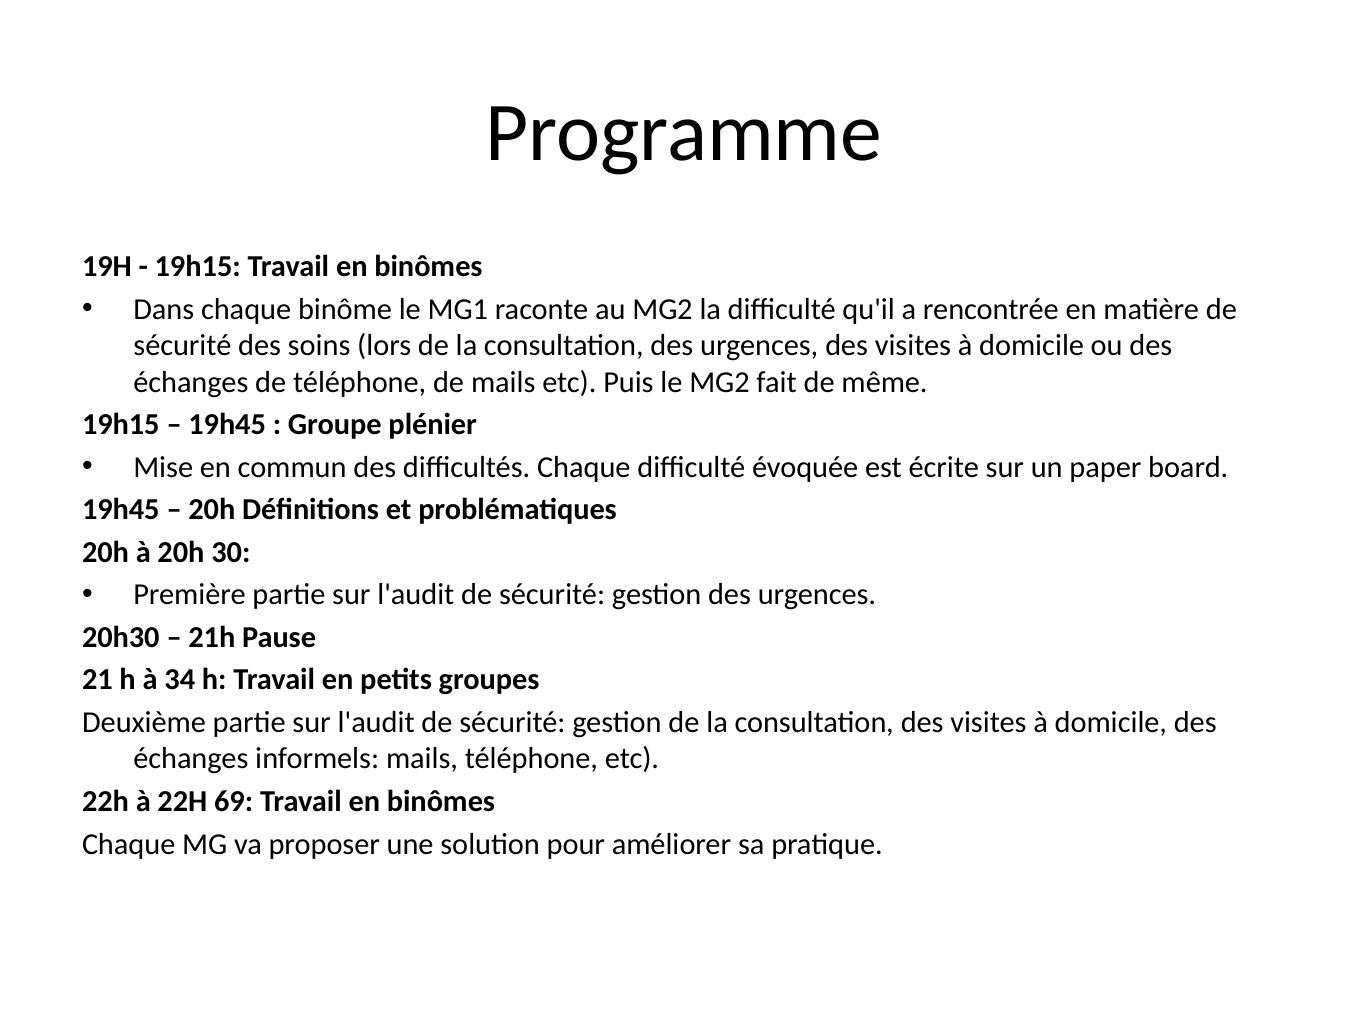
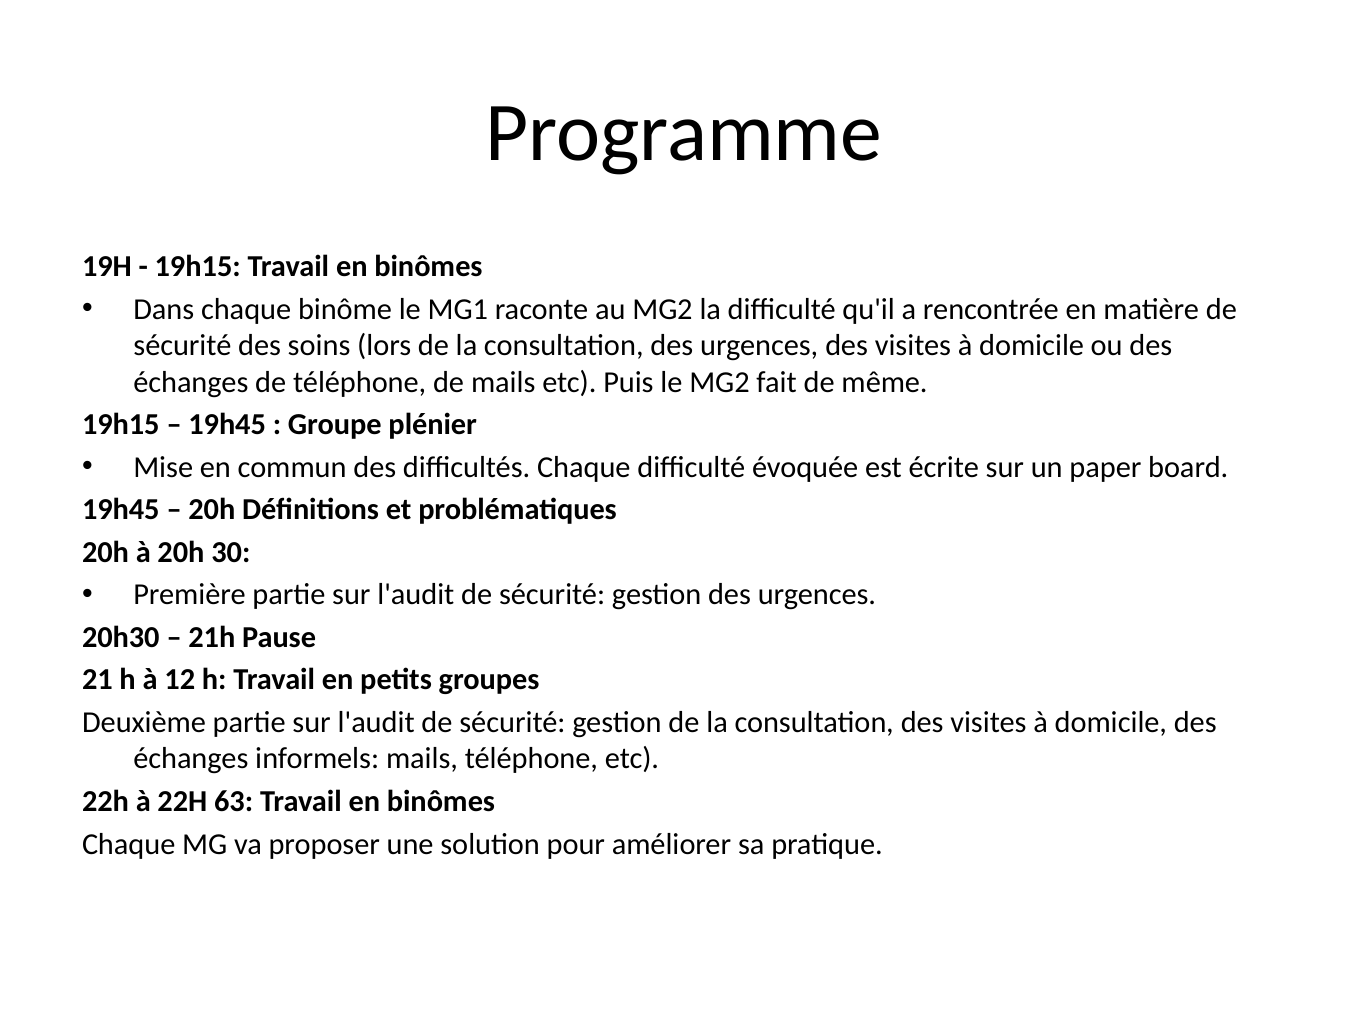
34: 34 -> 12
69: 69 -> 63
